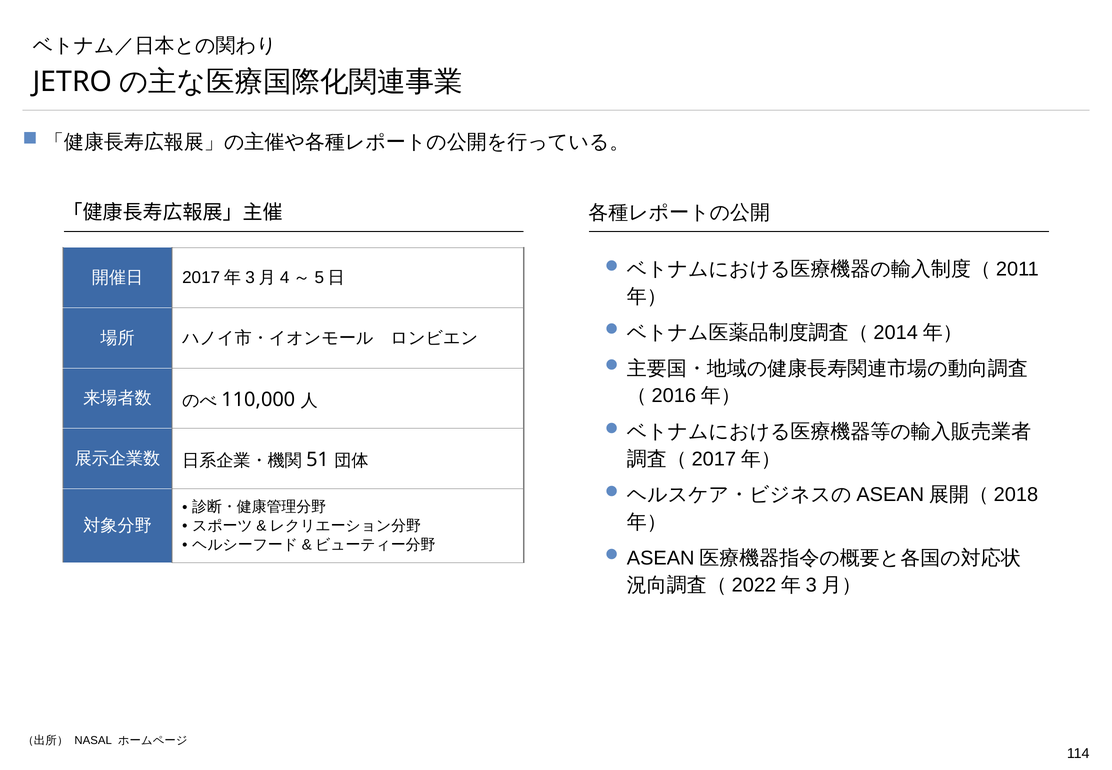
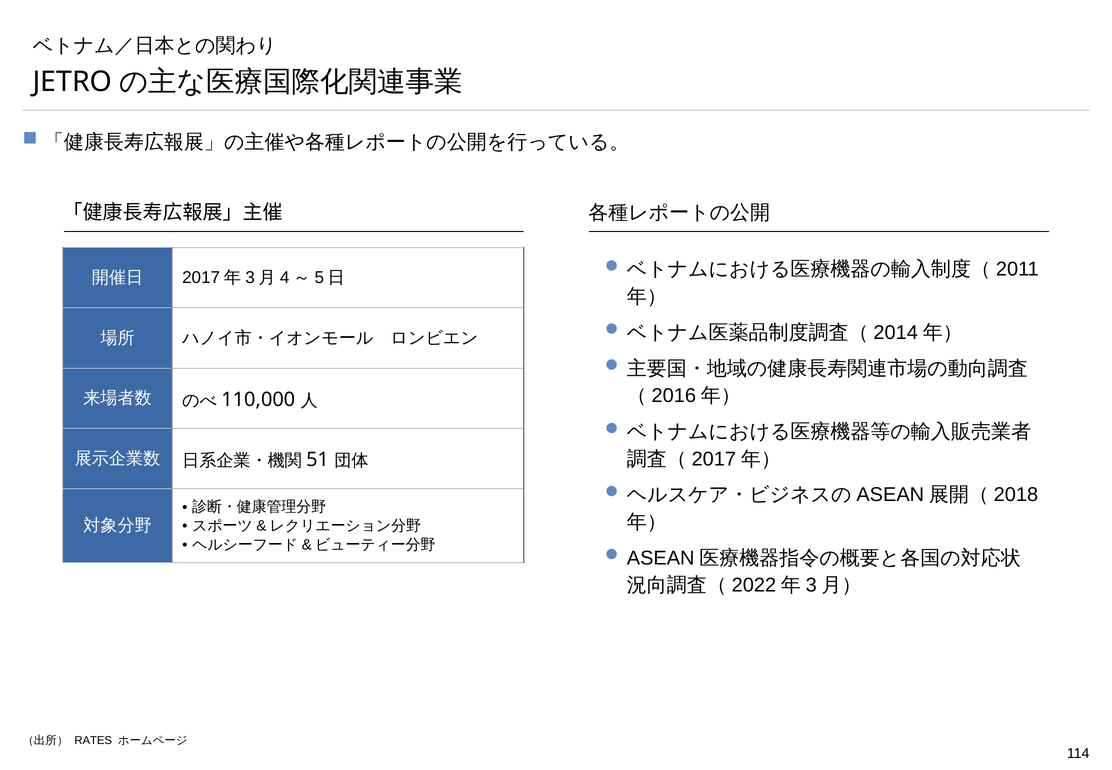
NASAL: NASAL -> RATES
